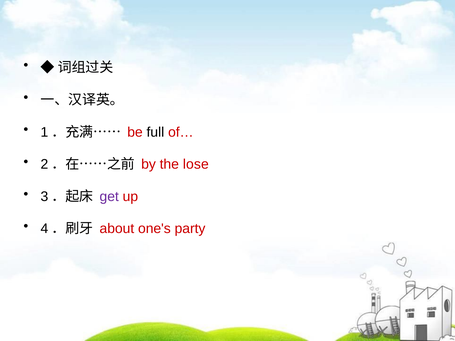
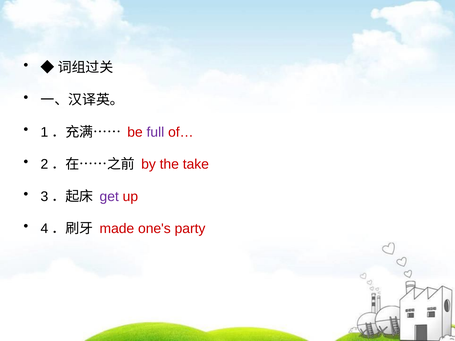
full colour: black -> purple
lose: lose -> take
about: about -> made
